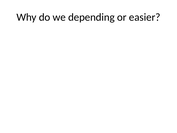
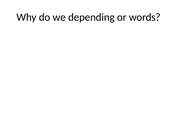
easier: easier -> words
